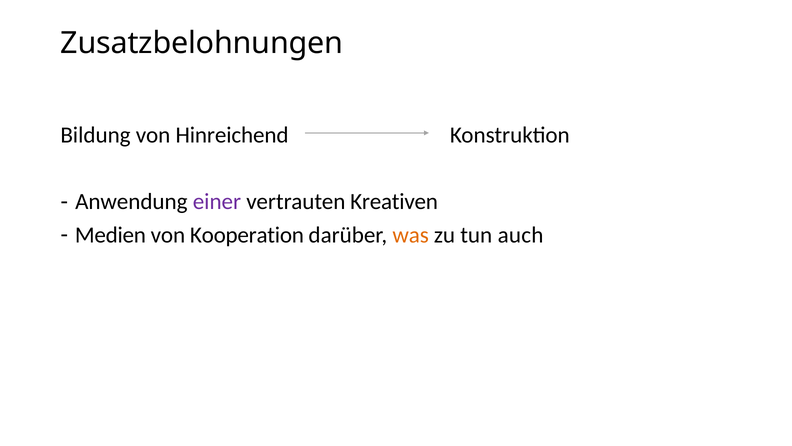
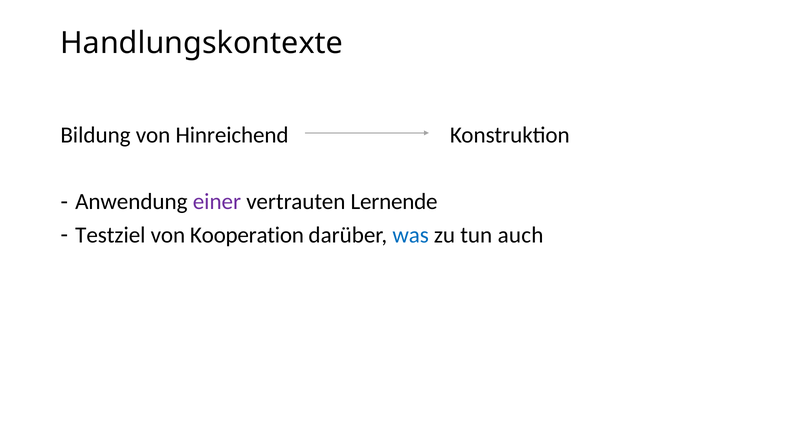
Zusatzbelohnungen: Zusatzbelohnungen -> Handlungskontexte
Kreativen: Kreativen -> Lernende
Medien: Medien -> Testziel
was colour: orange -> blue
